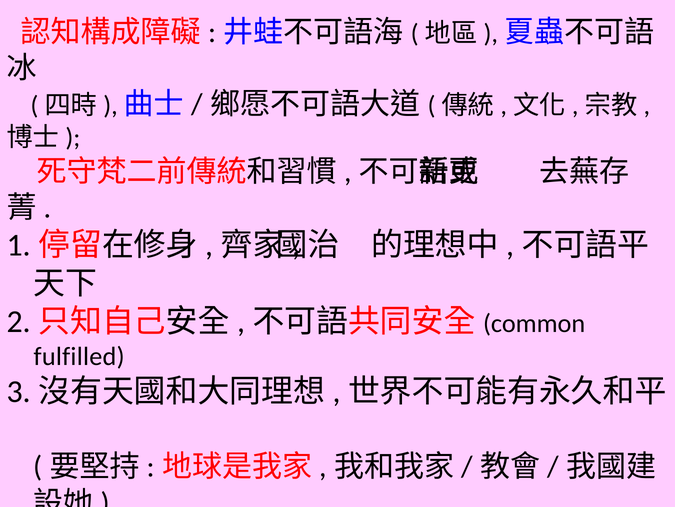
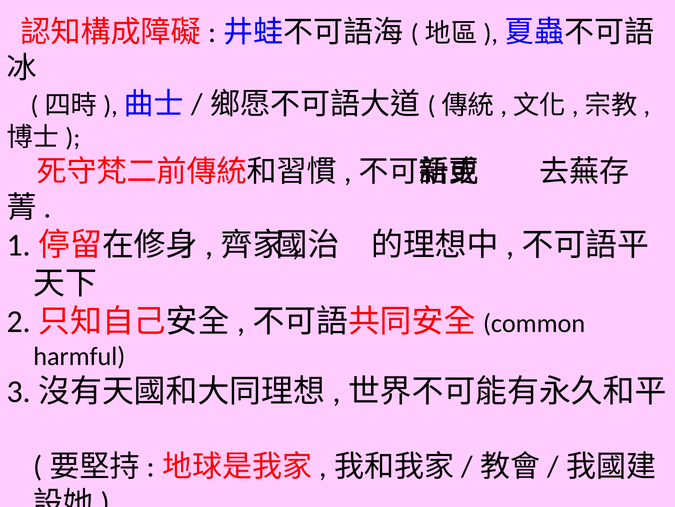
fulfilled: fulfilled -> harmful
